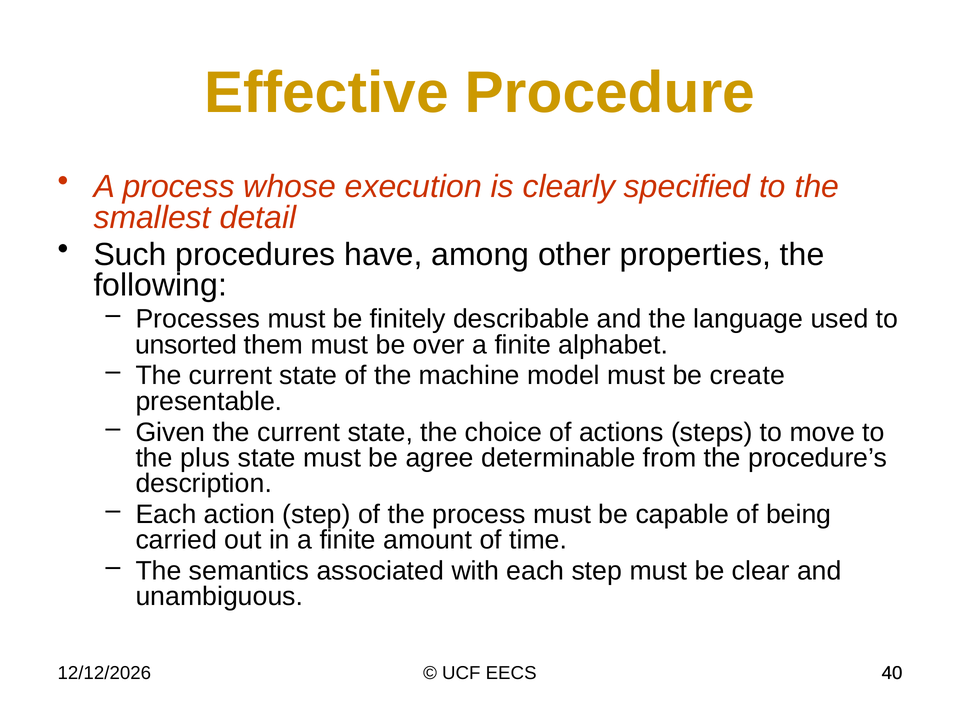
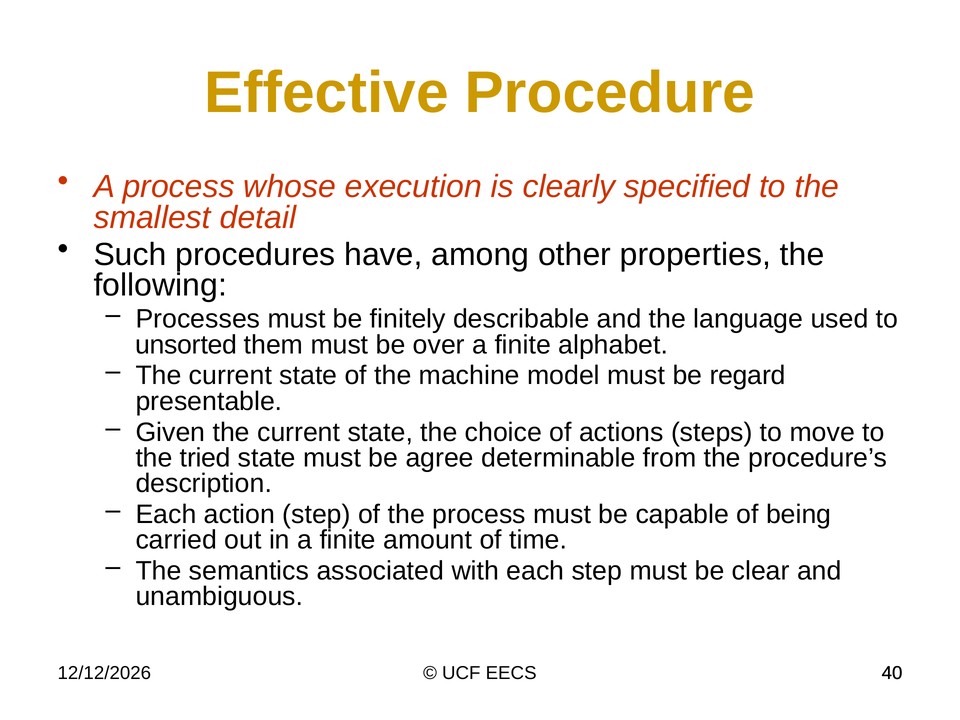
create: create -> regard
plus: plus -> tried
